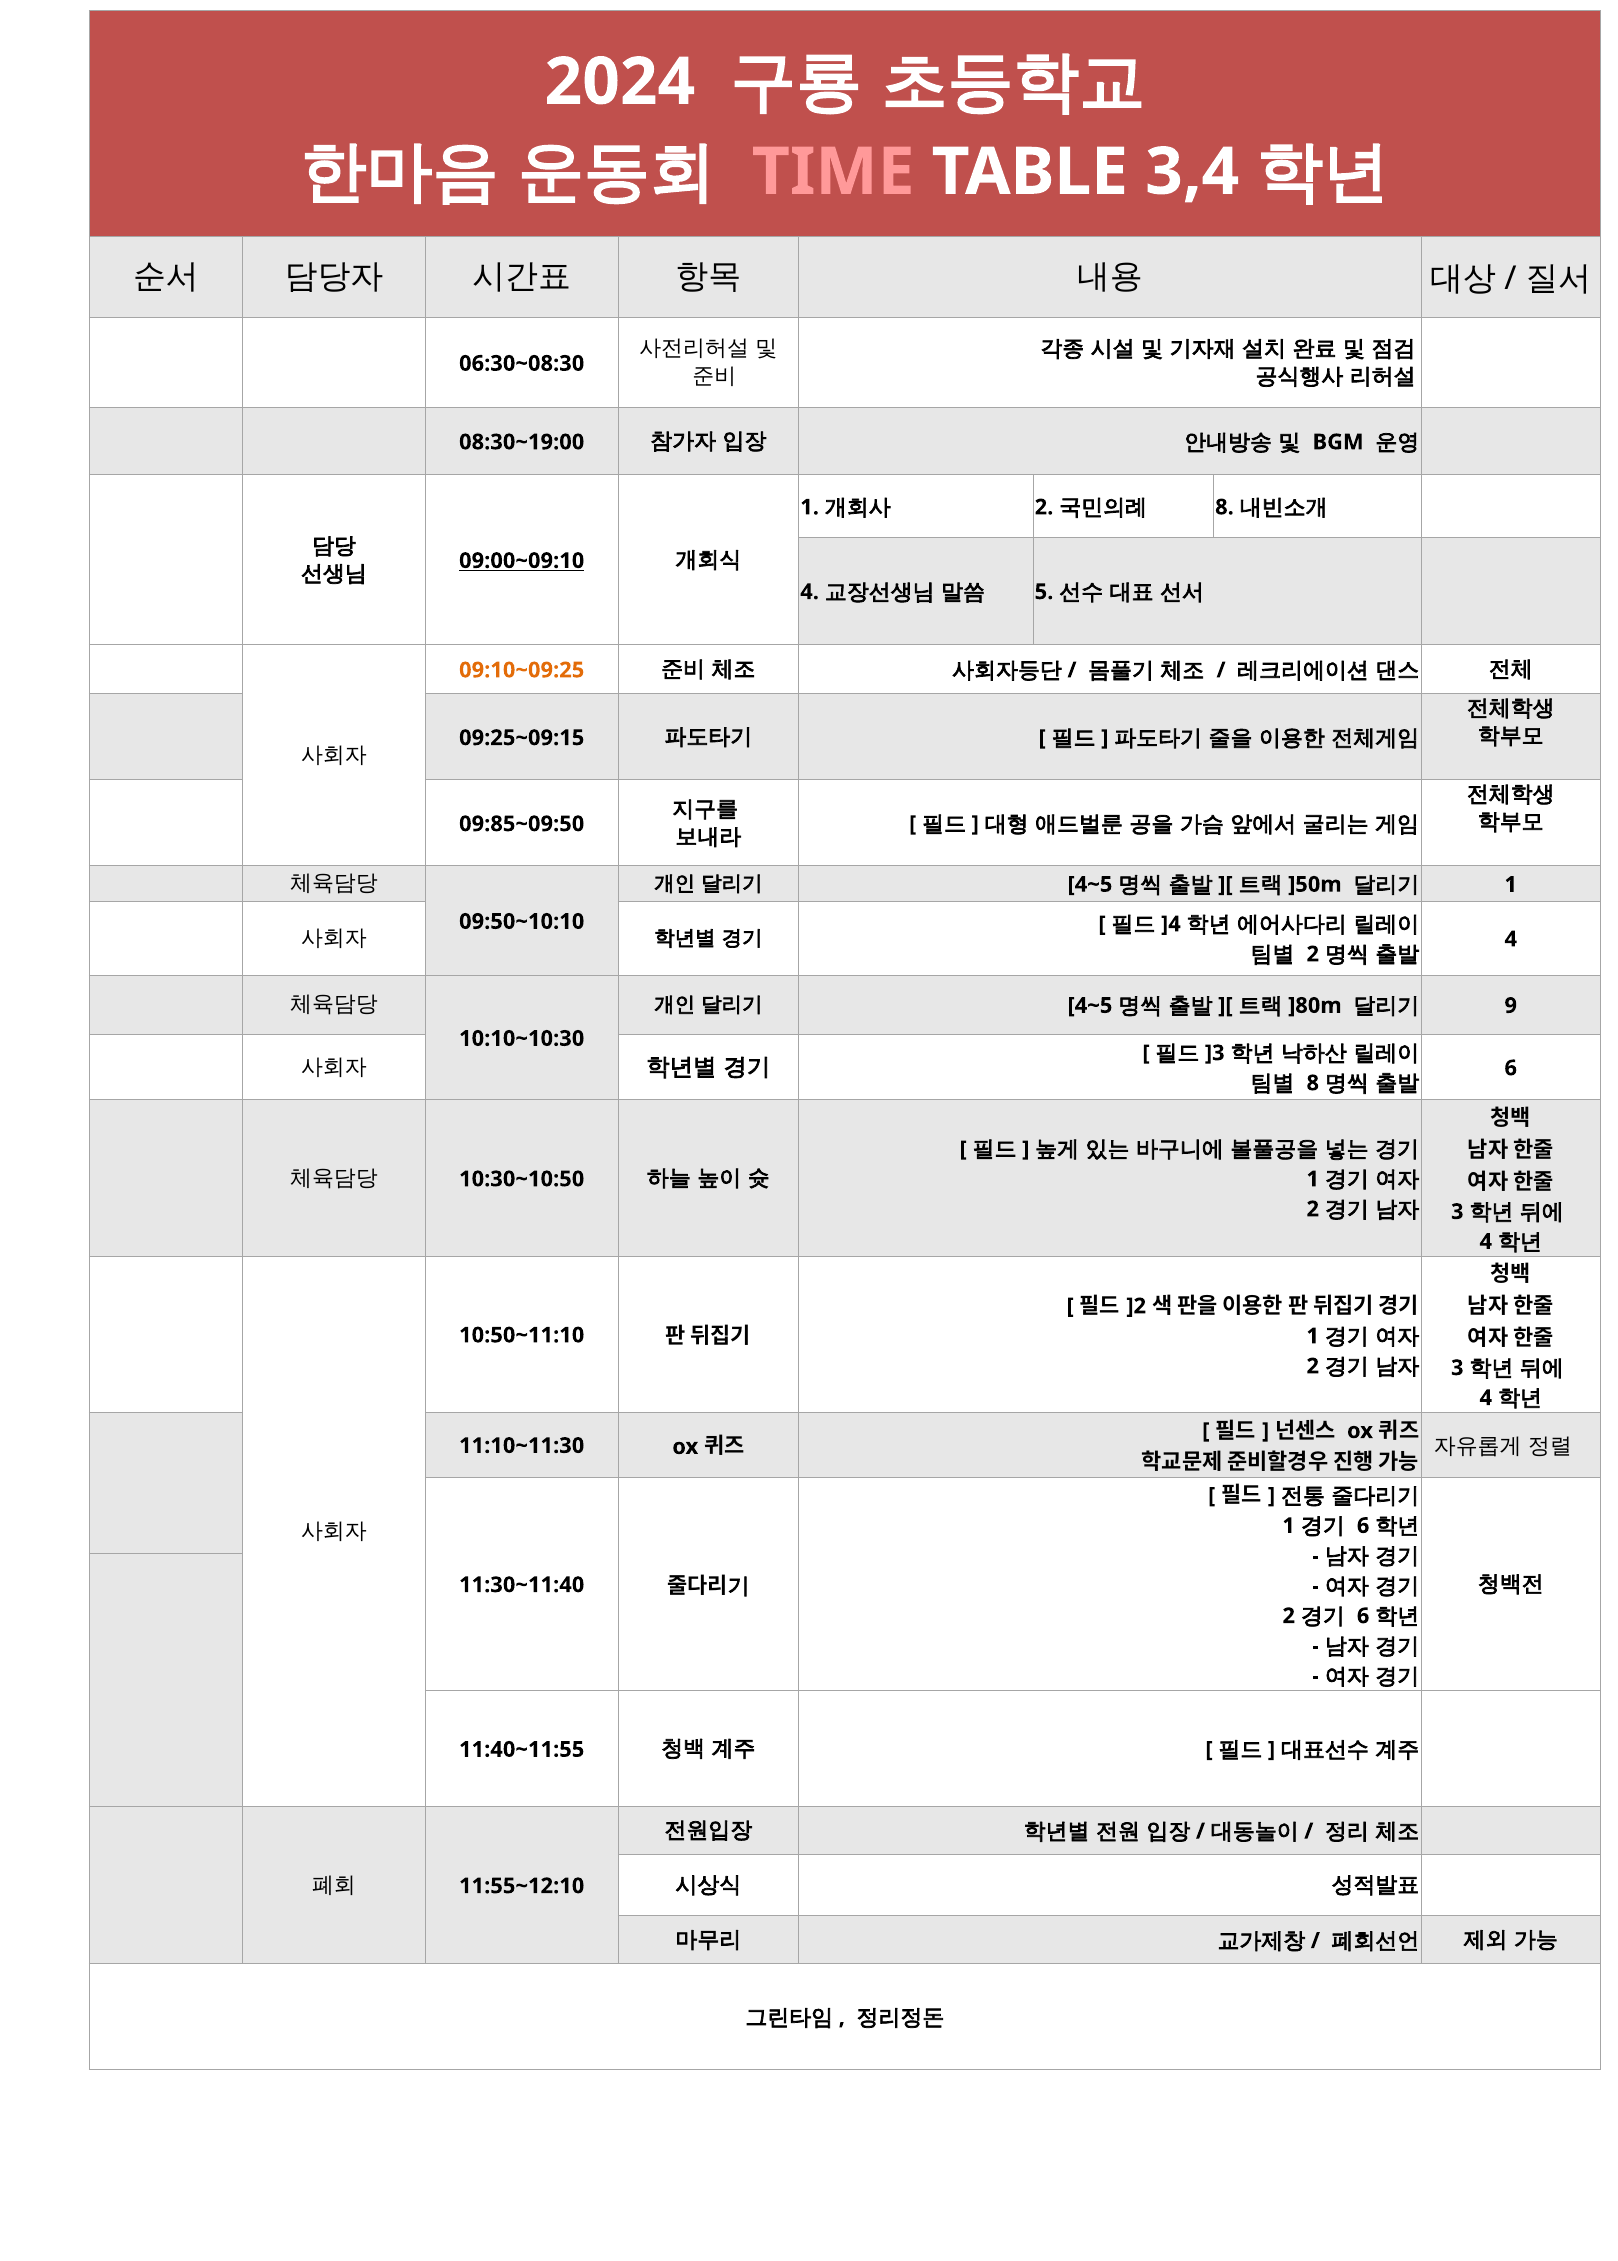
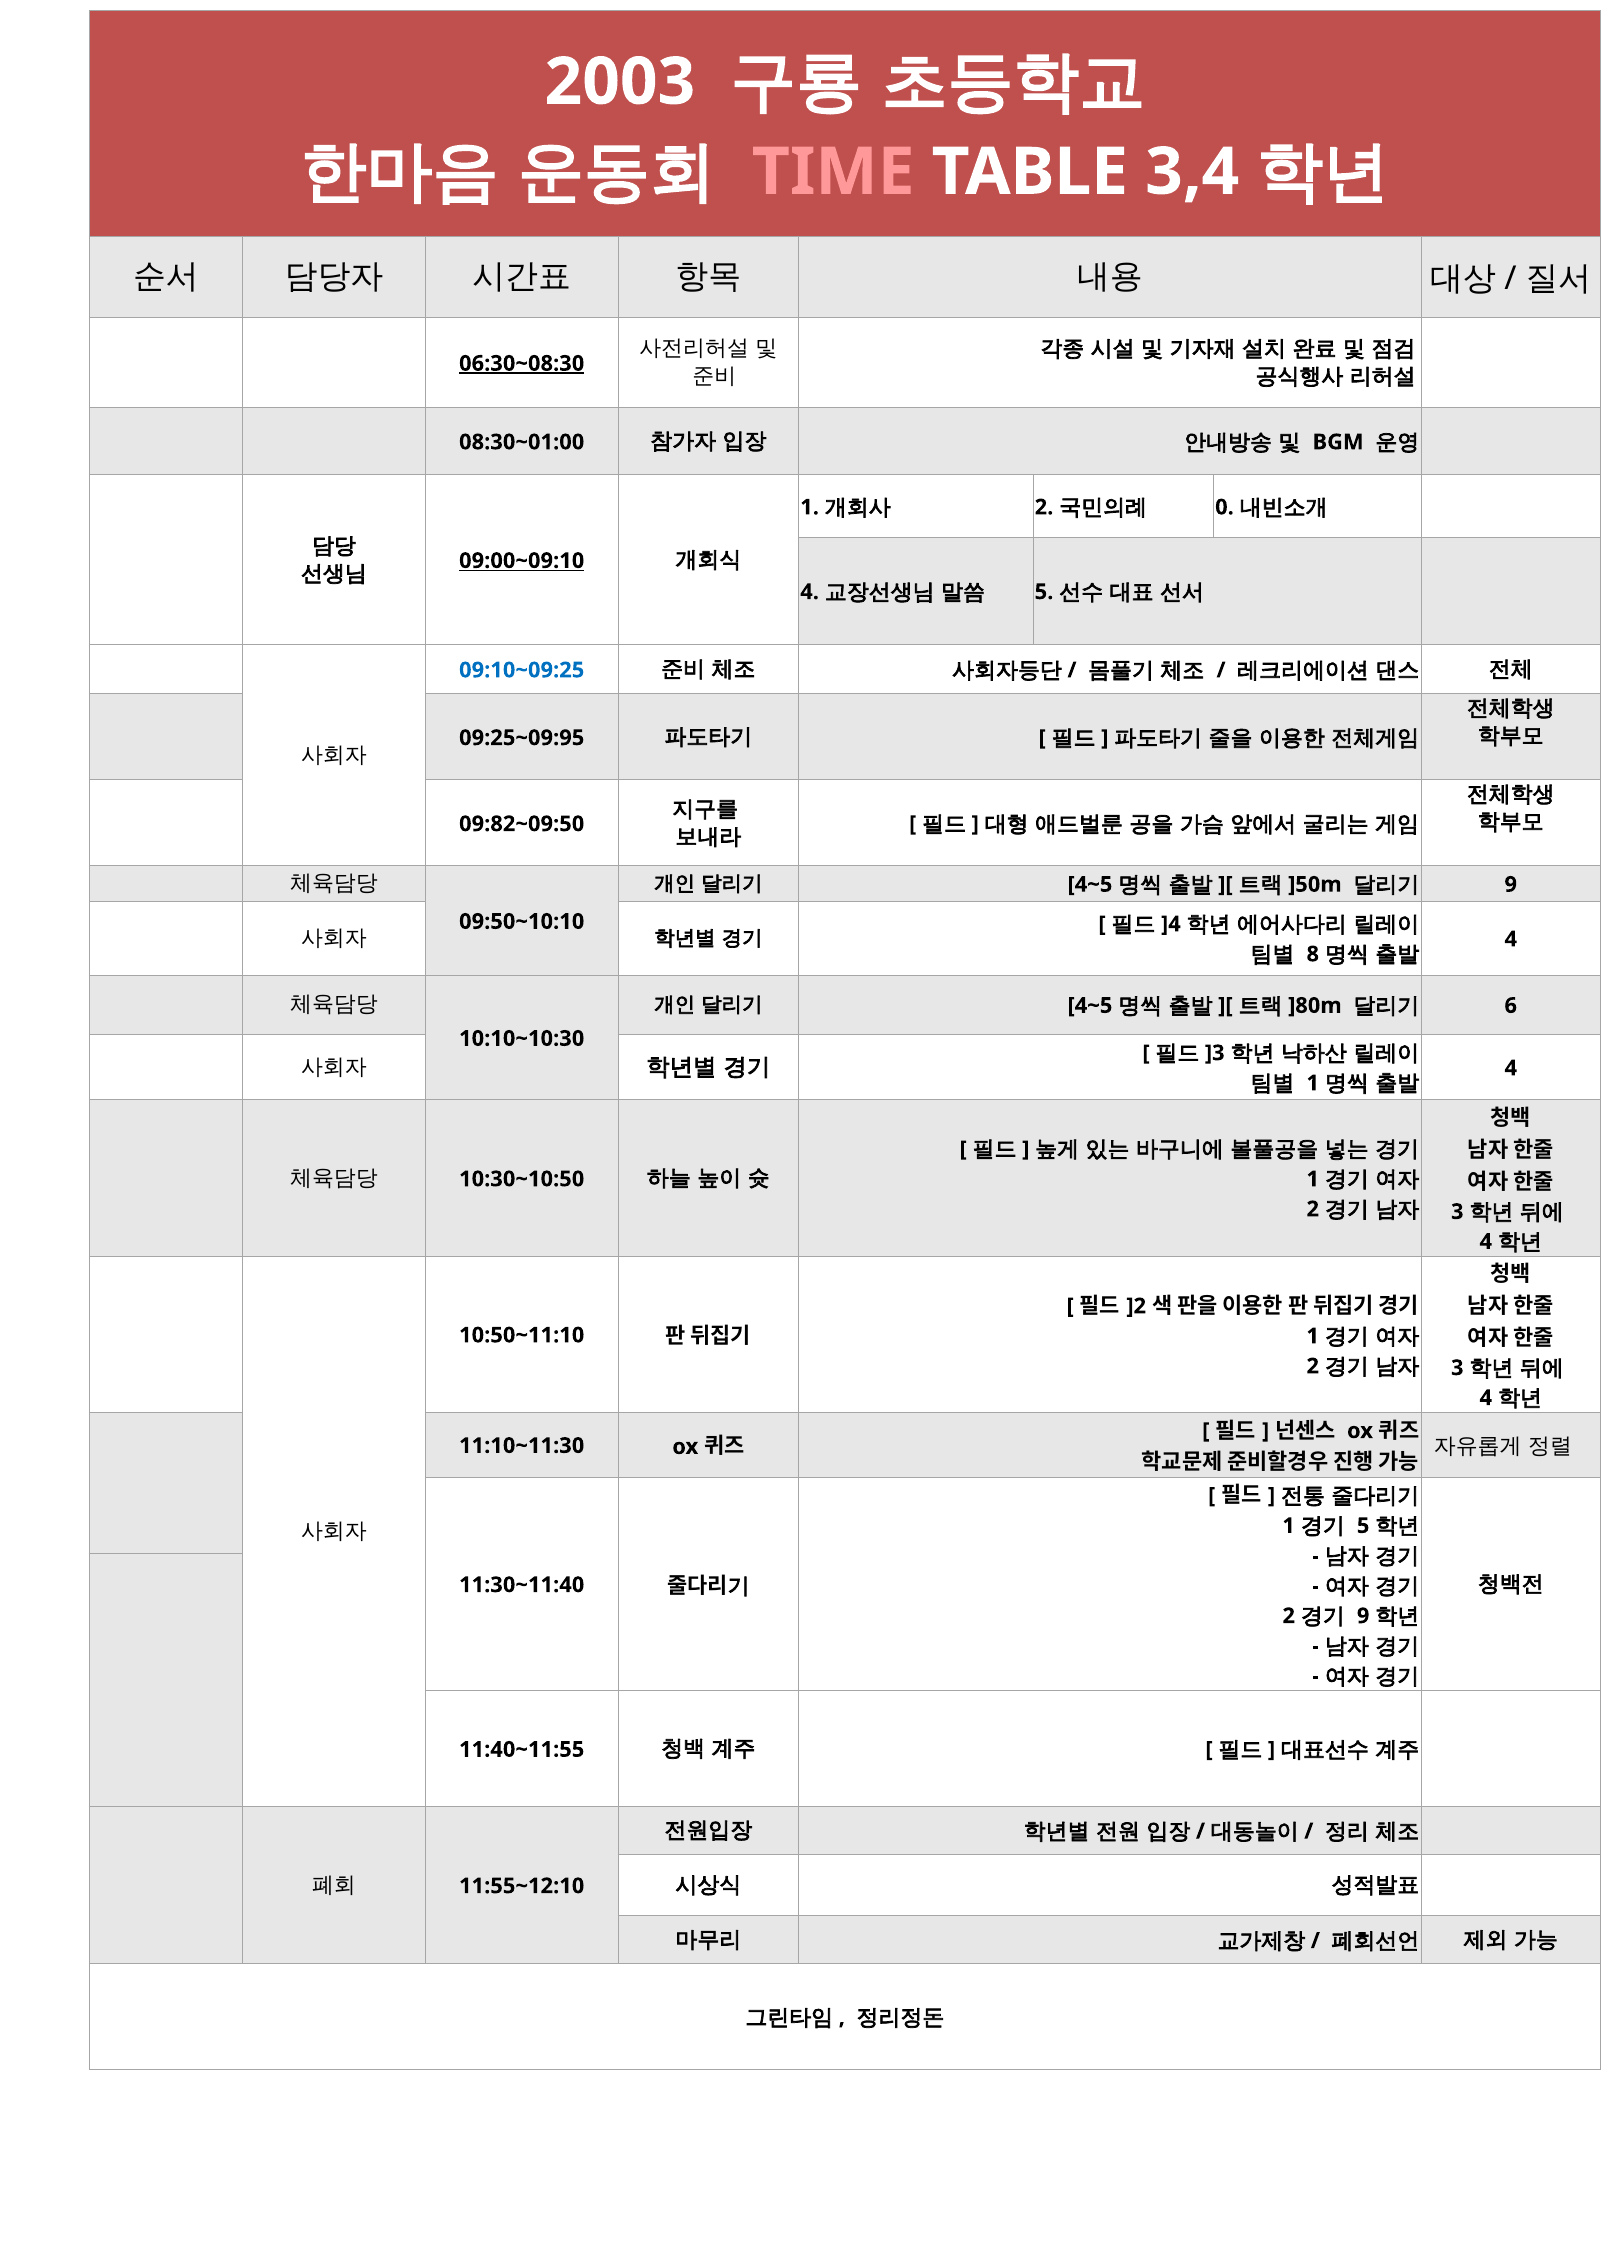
2024: 2024 -> 2003
06:30~08:30 underline: none -> present
08:30~19:00: 08:30~19:00 -> 08:30~01:00
8 at (1224, 507): 8 -> 0
09:10~09:25 colour: orange -> blue
09:25~09:15: 09:25~09:15 -> 09:25~09:95
09:85~09:50: 09:85~09:50 -> 09:82~09:50
1 at (1511, 885): 1 -> 9
2 at (1313, 954): 2 -> 8
9: 9 -> 6
8 at (1313, 1083): 8 -> 1
6 at (1511, 1068): 6 -> 4
6 at (1363, 1526): 6 -> 5
6 at (1363, 1616): 6 -> 9
